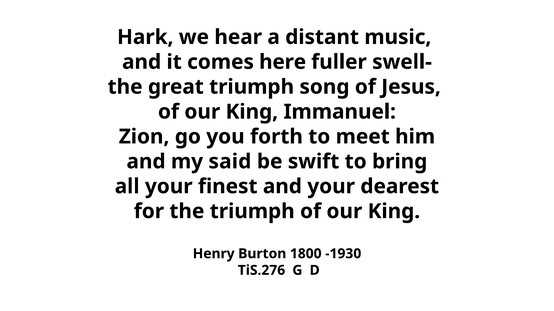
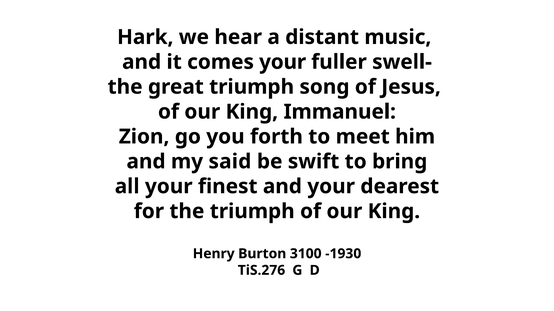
comes here: here -> your
1800: 1800 -> 3100
